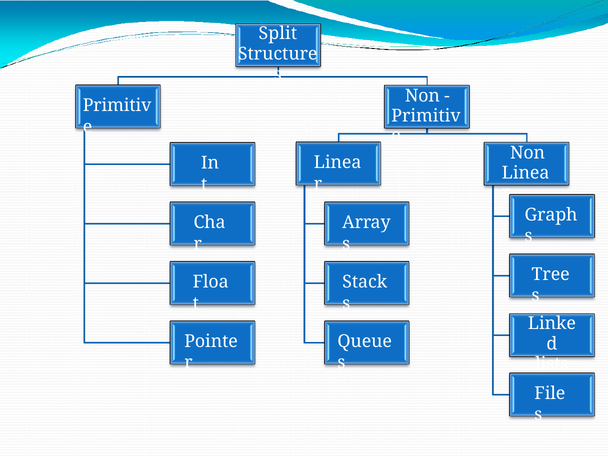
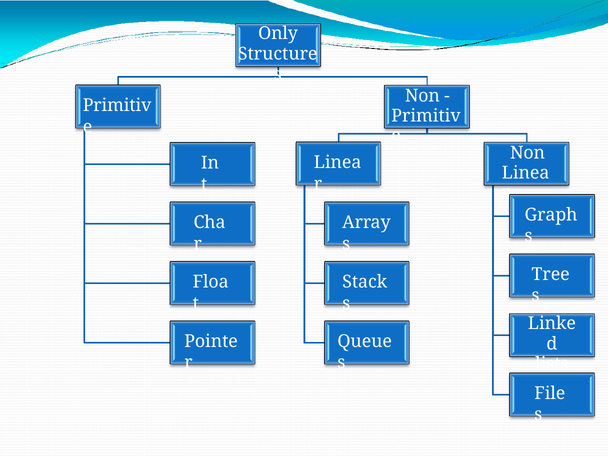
Split: Split -> Only
